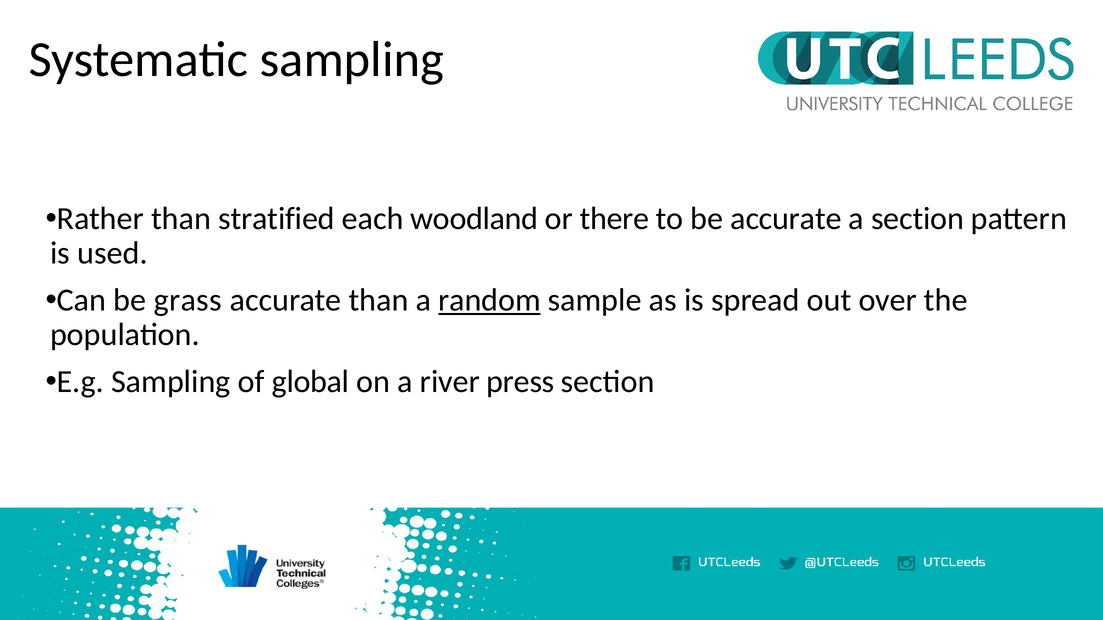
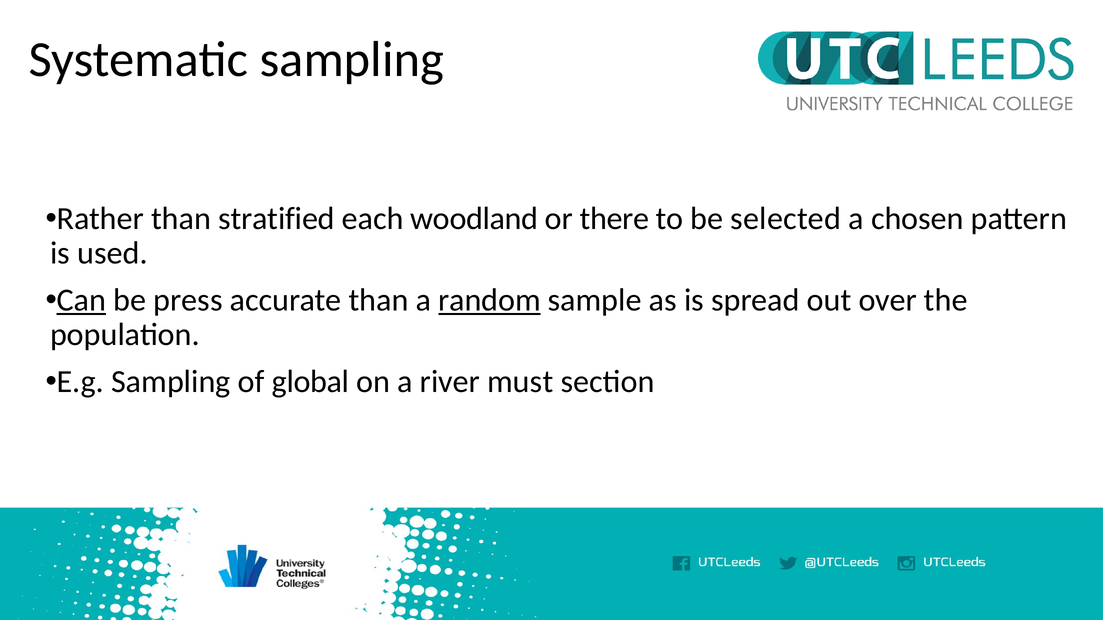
be accurate: accurate -> selected
a section: section -> chosen
Can underline: none -> present
grass: grass -> press
press: press -> must
